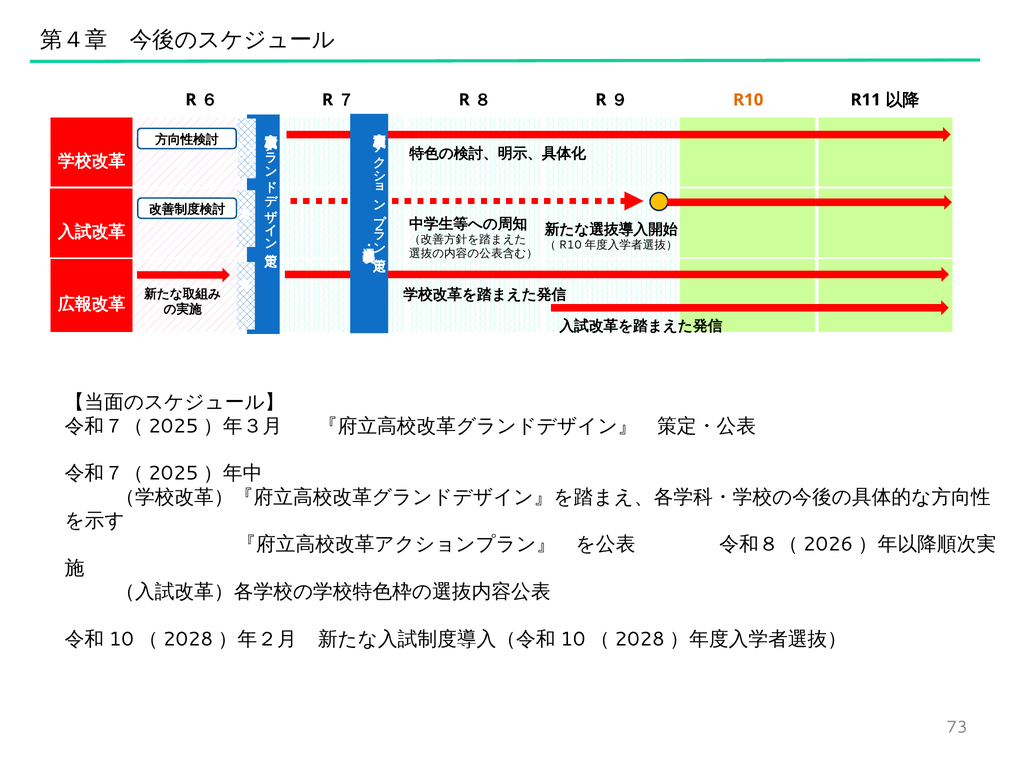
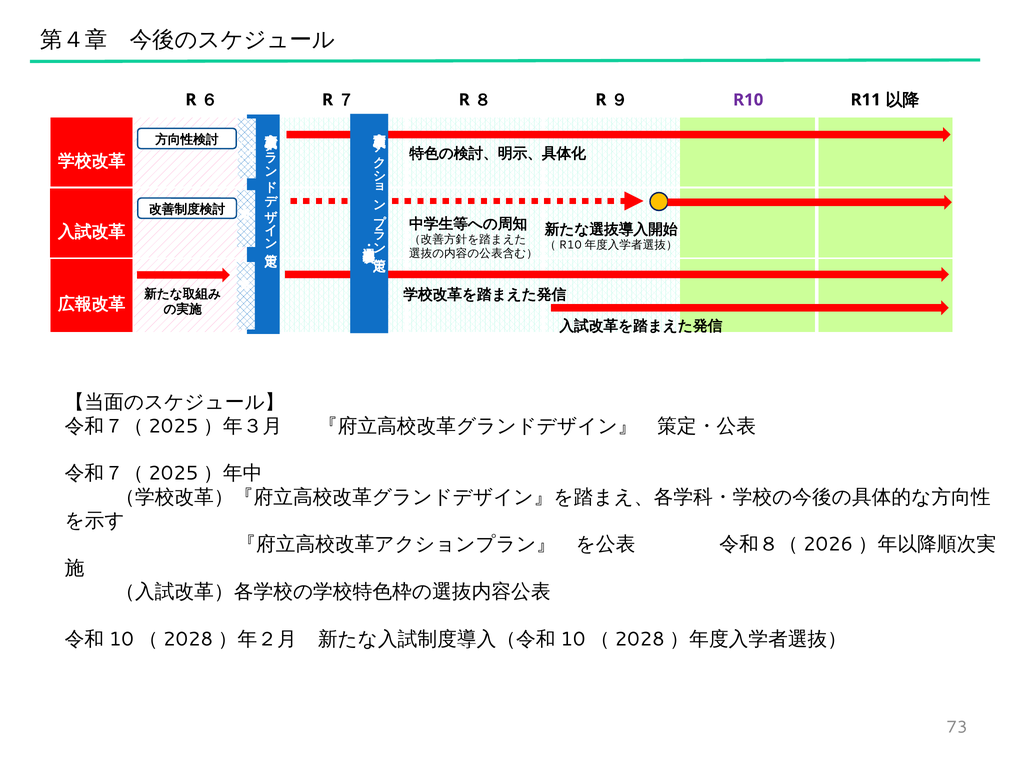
R10 colour: orange -> purple
